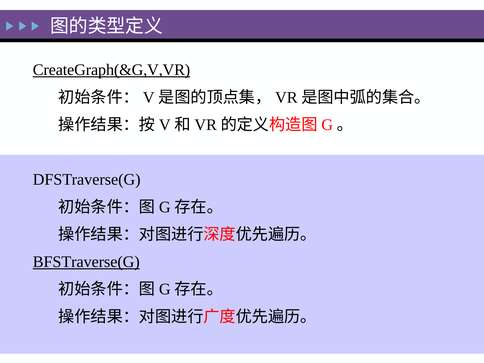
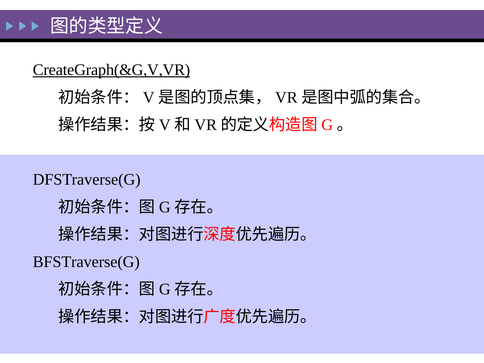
BFSTraverse(G underline: present -> none
